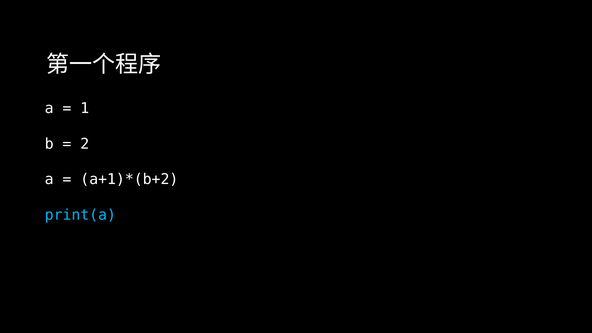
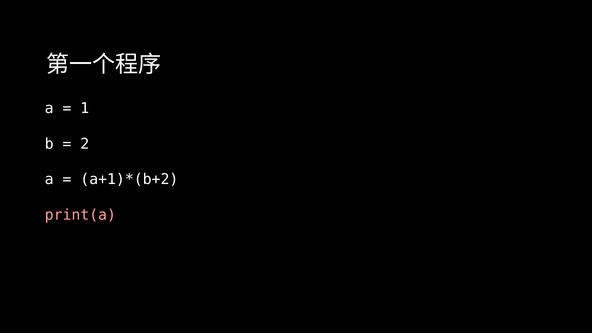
print(a colour: light blue -> pink
